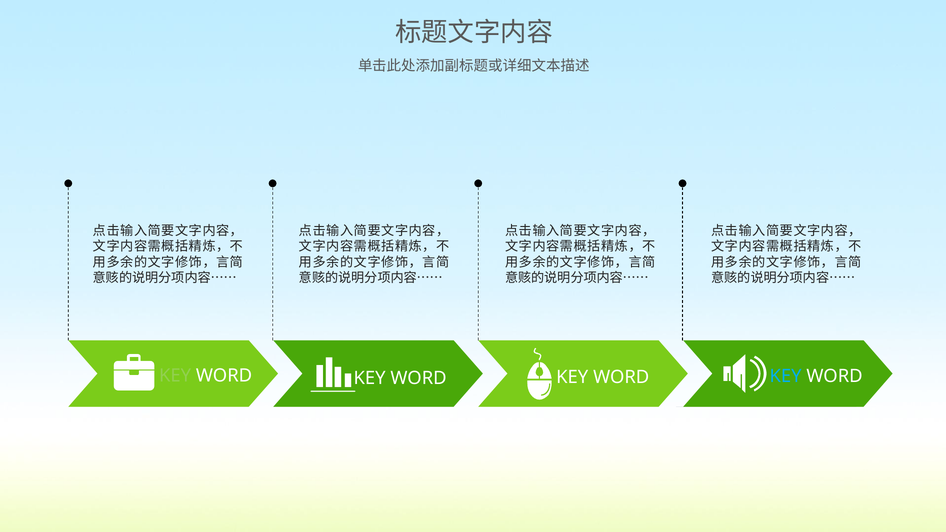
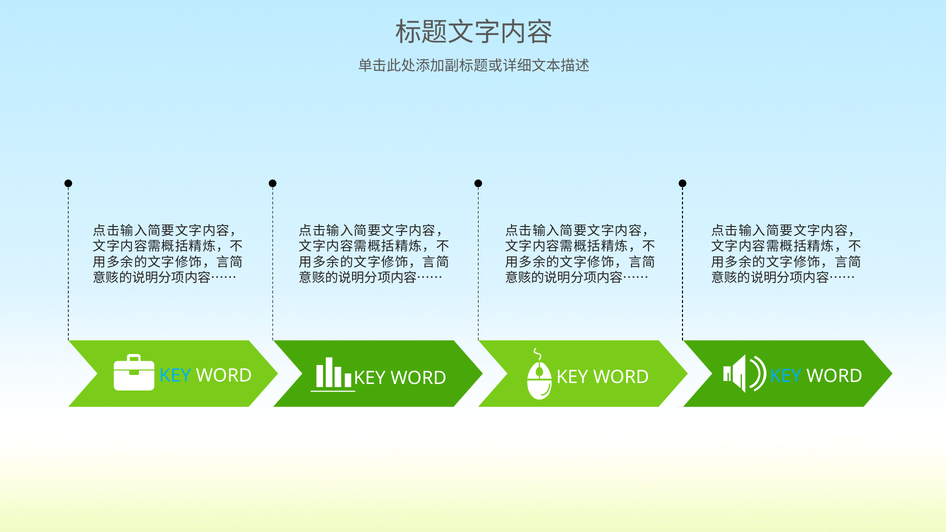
KEY at (175, 376) colour: light green -> light blue
